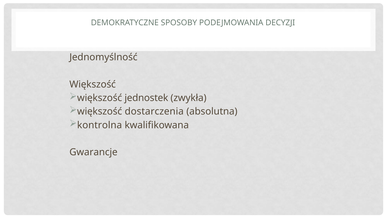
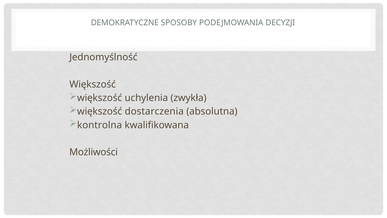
jednostek: jednostek -> uchylenia
Gwarancje: Gwarancje -> Możliwości
